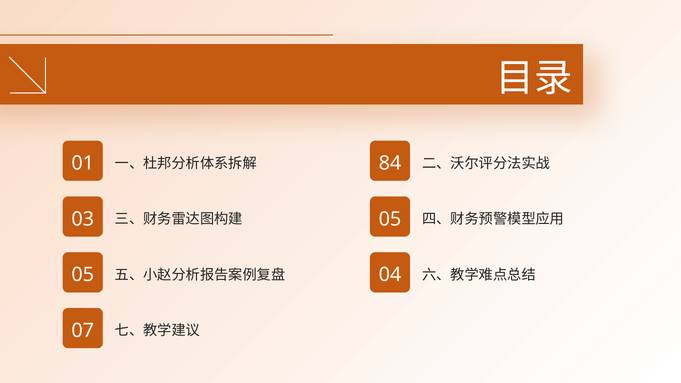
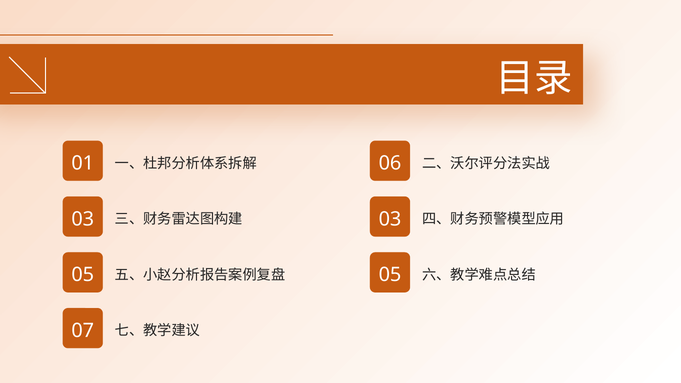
84: 84 -> 06
05 at (390, 219): 05 -> 03
04 at (390, 275): 04 -> 05
